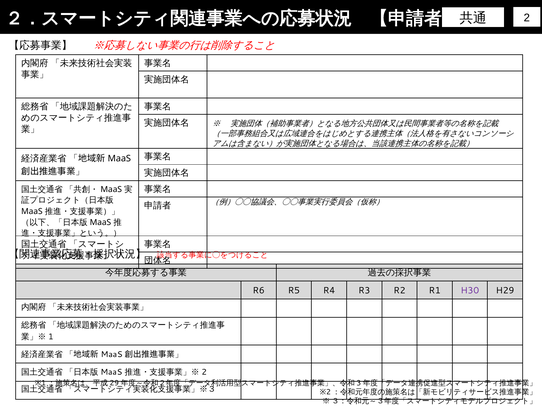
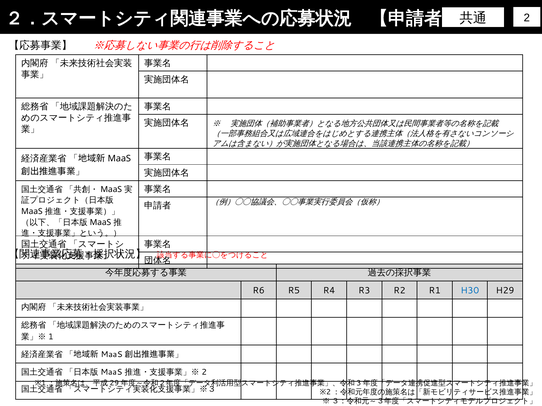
H30 colour: purple -> blue
